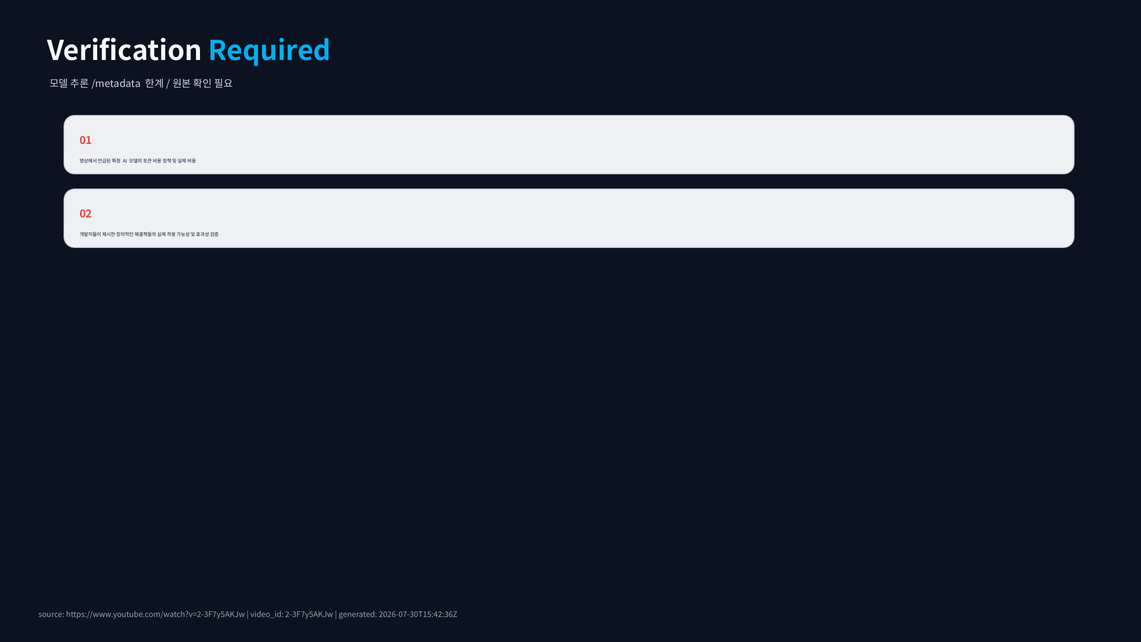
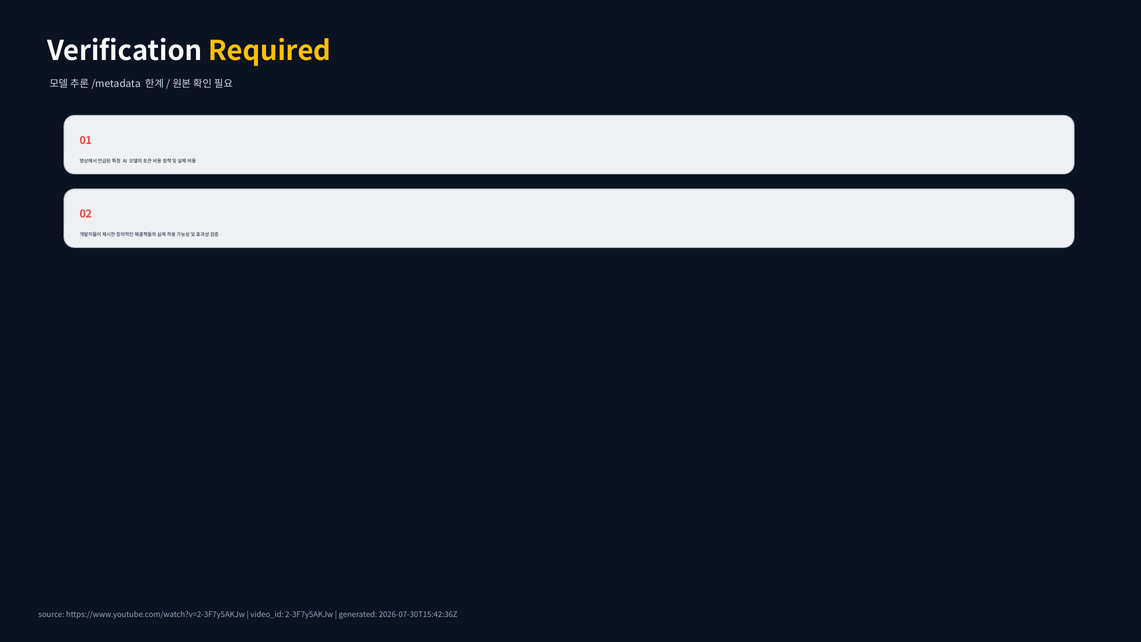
Required colour: light blue -> yellow
